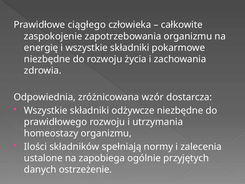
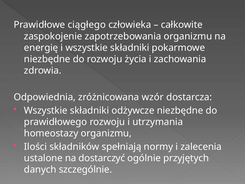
zapobiega: zapobiega -> dostarczyć
ostrzeżenie: ostrzeżenie -> szczególnie
